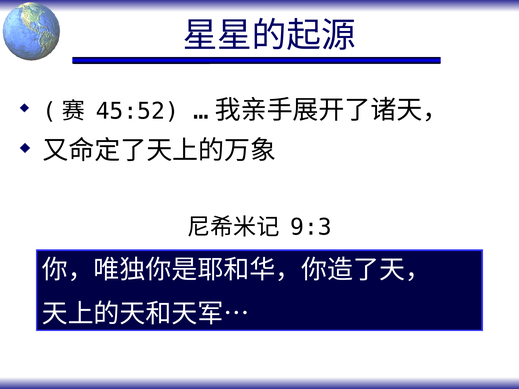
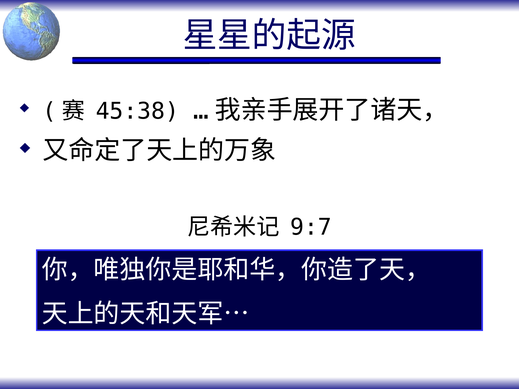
45:52: 45:52 -> 45:38
9:3: 9:3 -> 9:7
